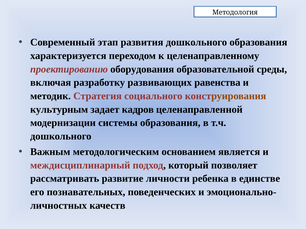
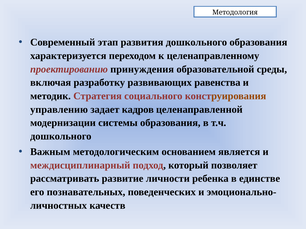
оборудования: оборудования -> принуждения
культурным: культурным -> управлению
